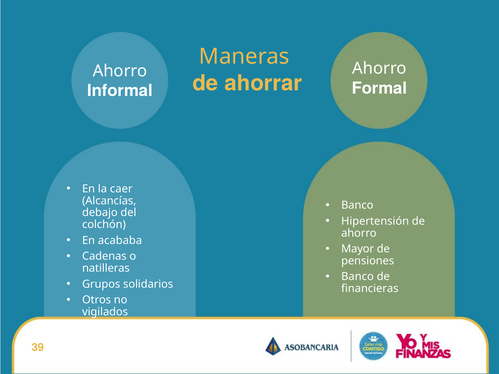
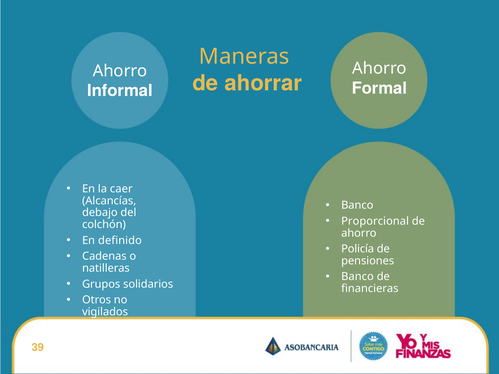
Hipertensión: Hipertensión -> Proporcional
acababa: acababa -> definido
Mayor: Mayor -> Policía
